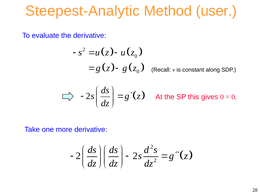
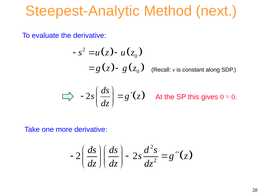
user: user -> next
